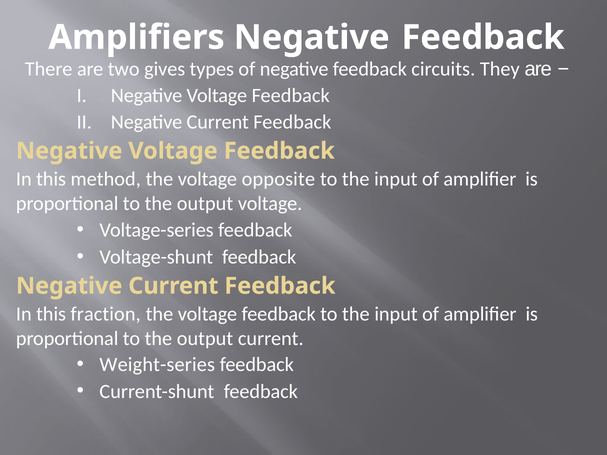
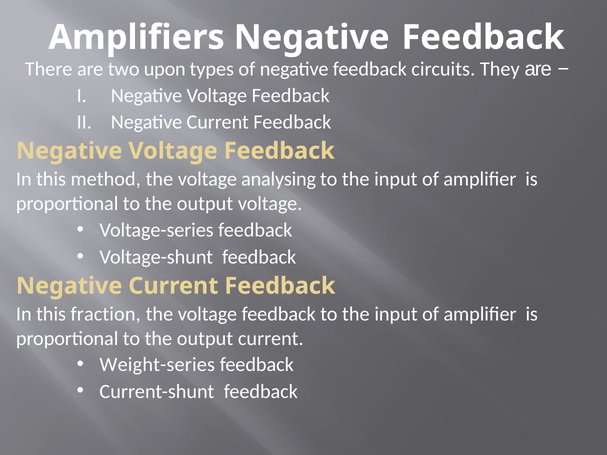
gives: gives -> upon
opposite: opposite -> analysing
